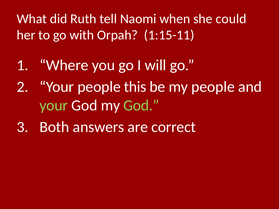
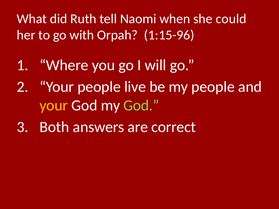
1:15-11: 1:15-11 -> 1:15-96
this: this -> live
your at (54, 106) colour: light green -> yellow
